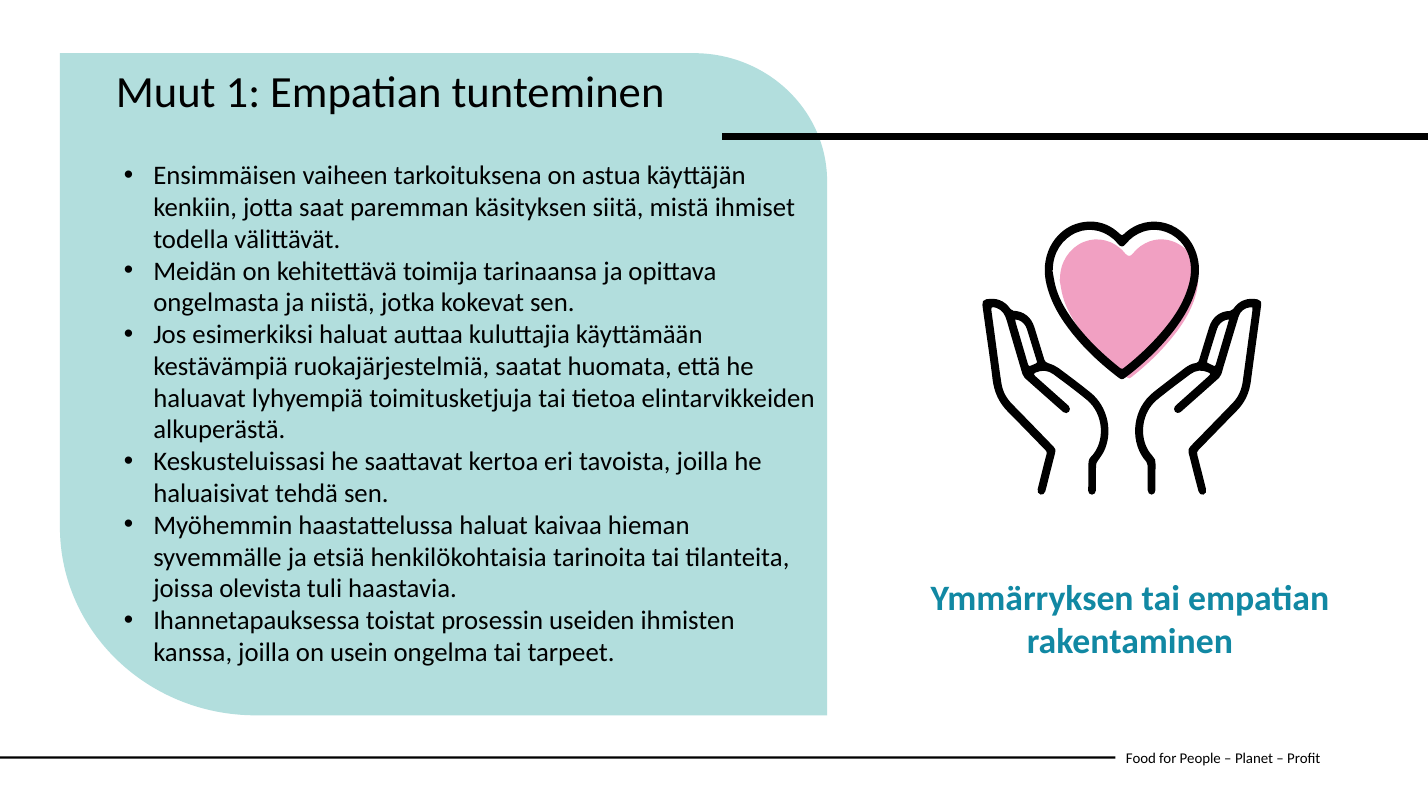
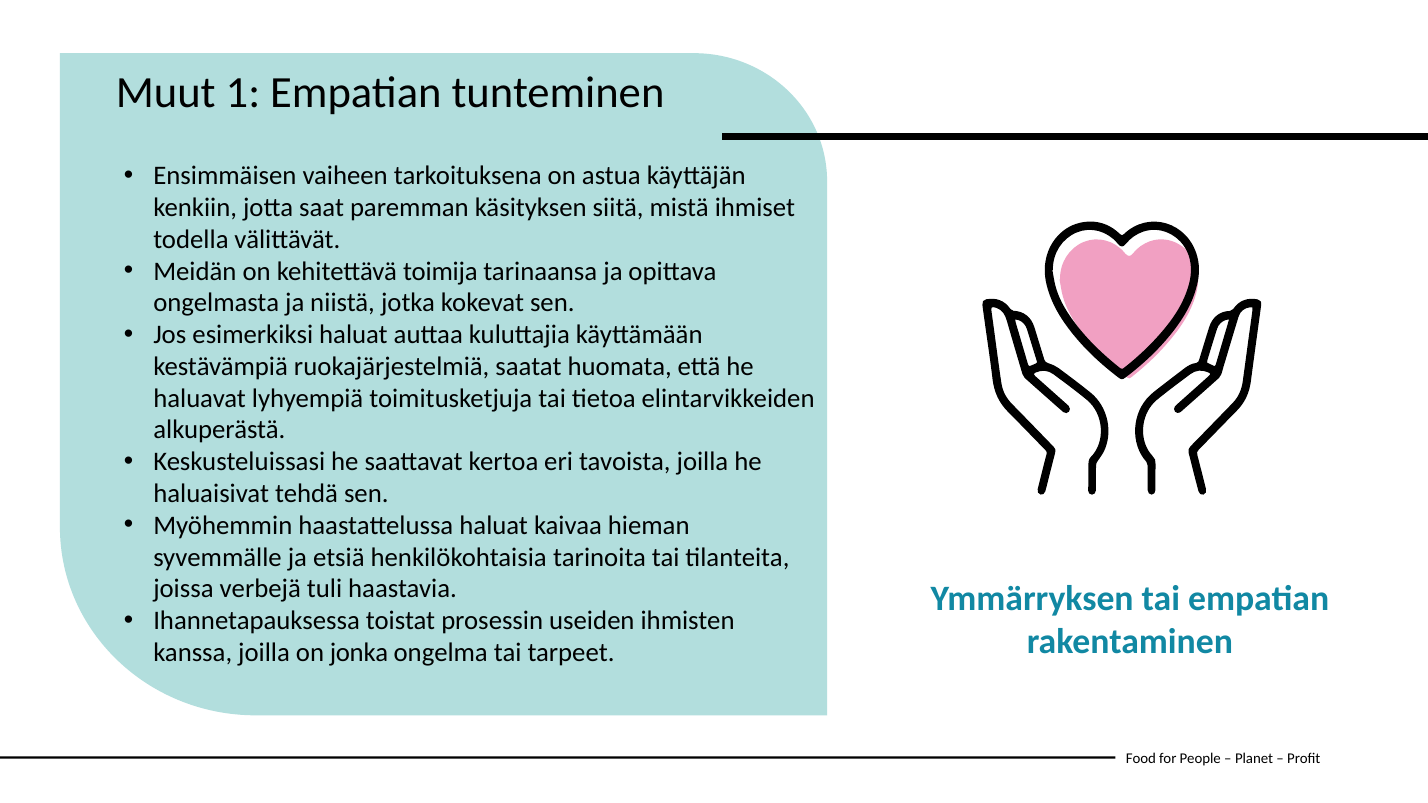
olevista: olevista -> verbejä
usein: usein -> jonka
